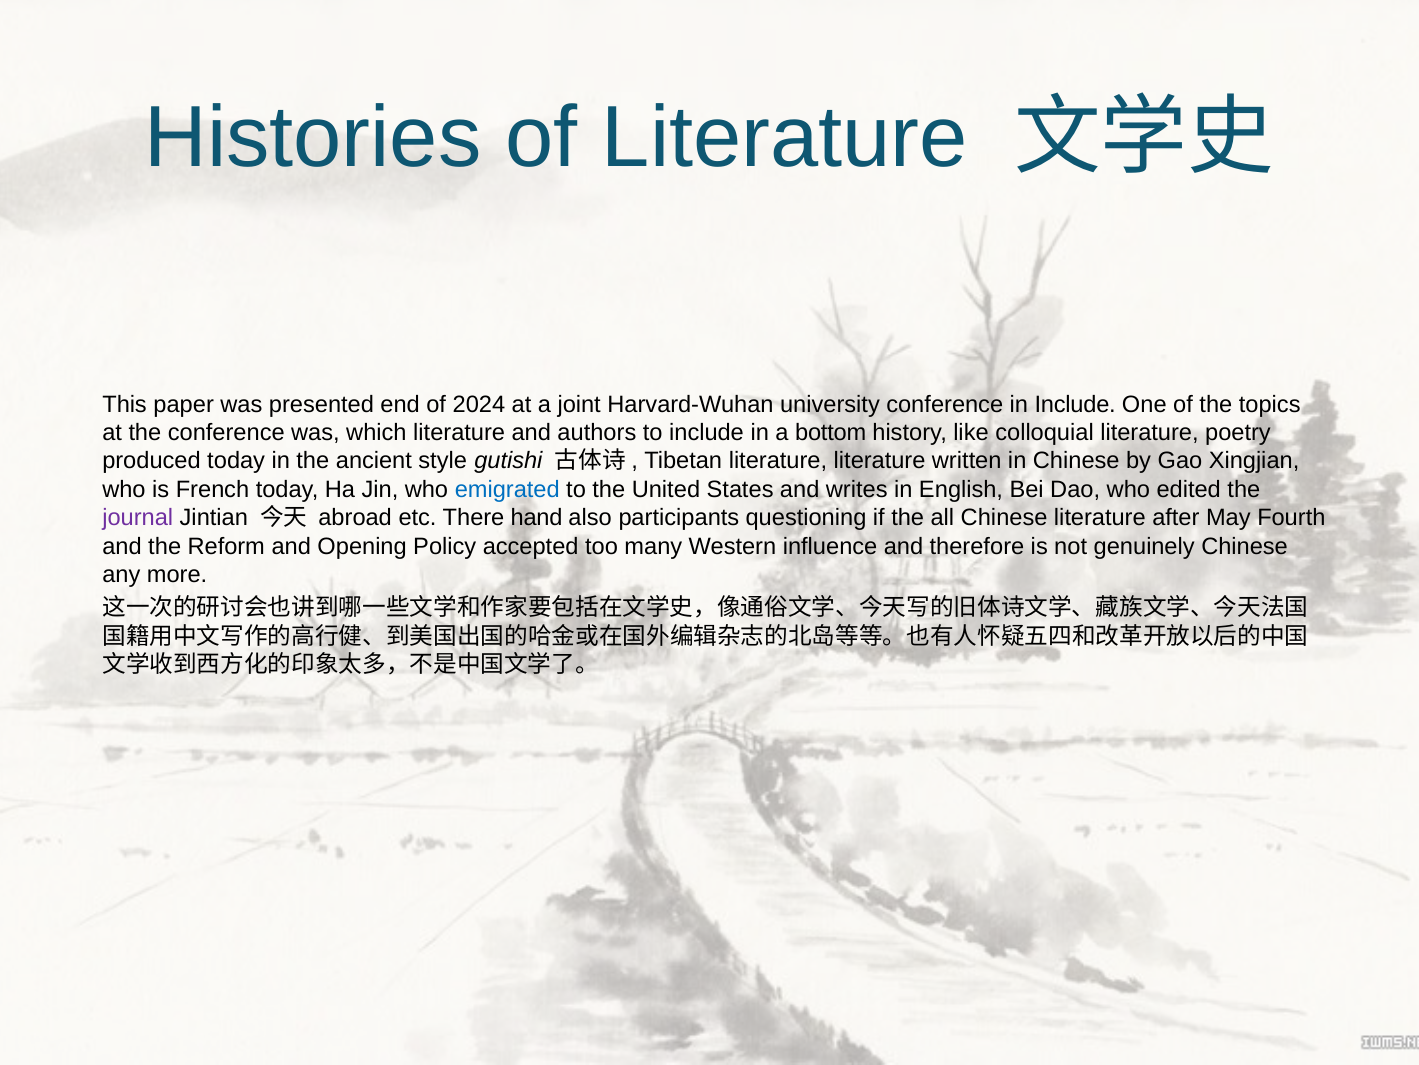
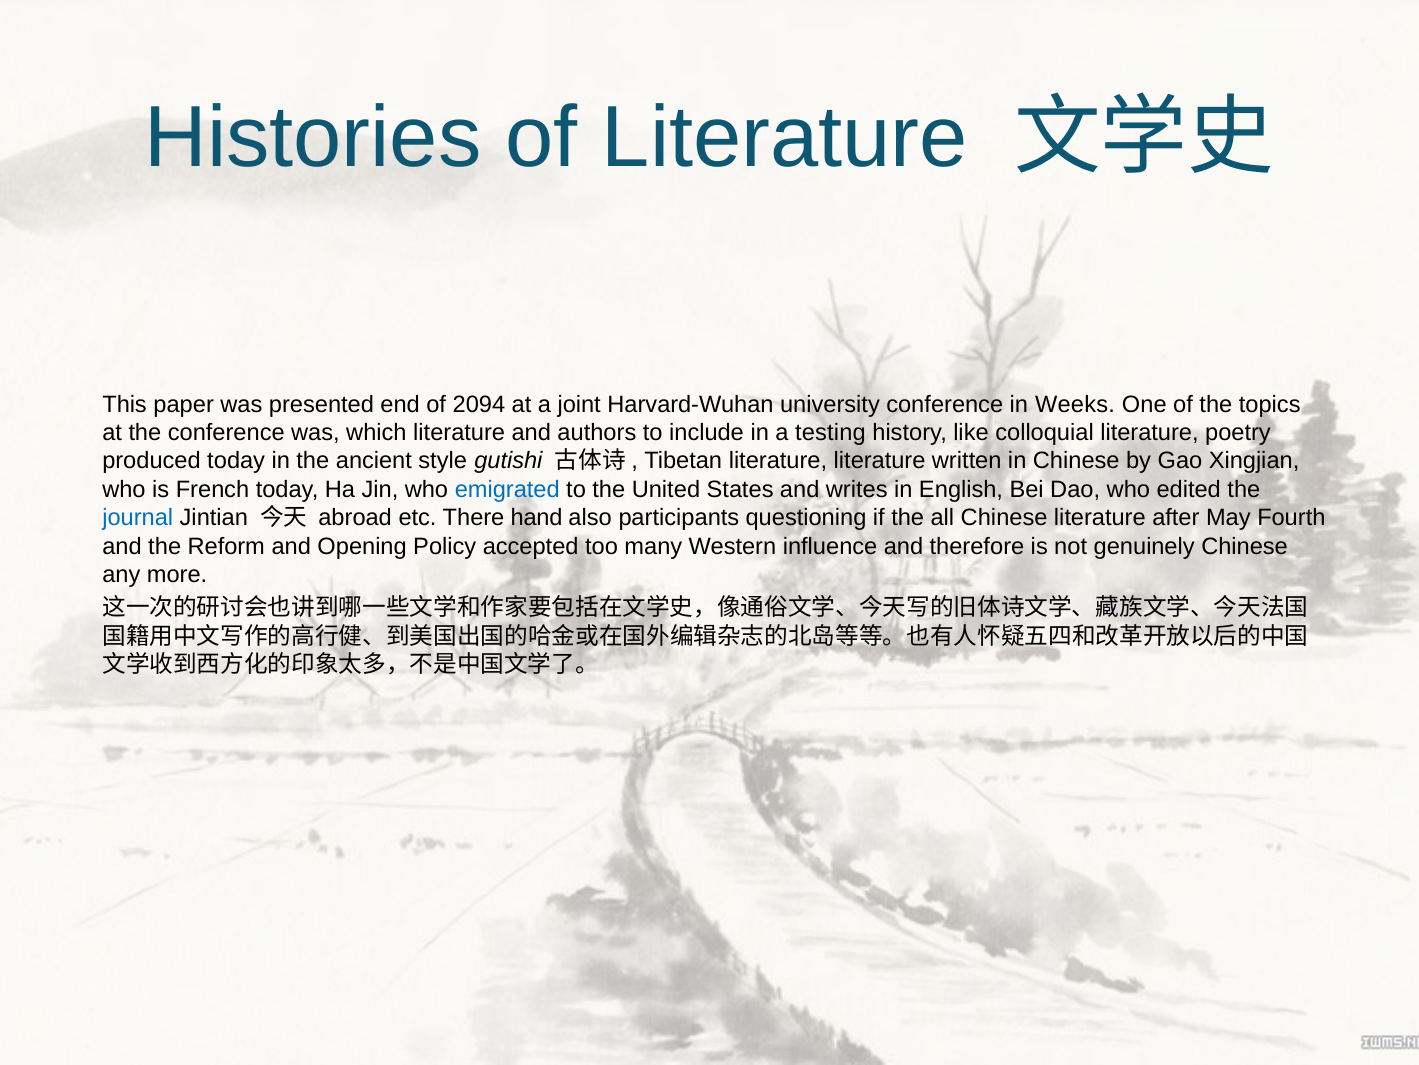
2024: 2024 -> 2094
in Include: Include -> Weeks
bottom: bottom -> testing
journal colour: purple -> blue
